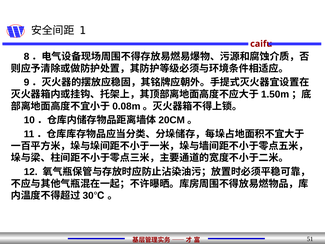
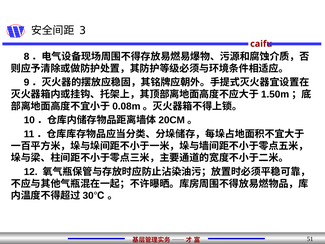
1: 1 -> 3
